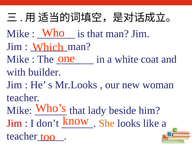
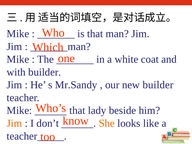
Mr.Looks: Mr.Looks -> Mr.Sandy
new woman: woman -> builder
Jim at (14, 123) colour: red -> orange
